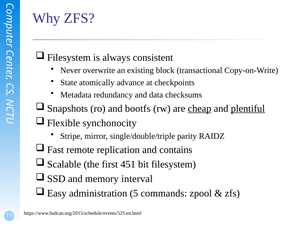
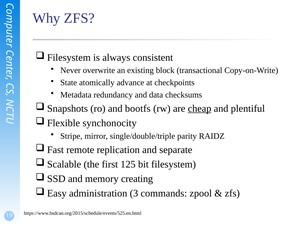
plentiful underline: present -> none
contains: contains -> separate
451: 451 -> 125
interval: interval -> creating
5: 5 -> 3
